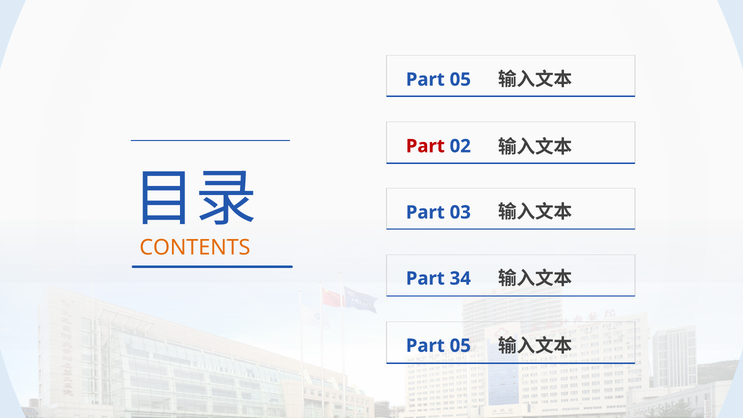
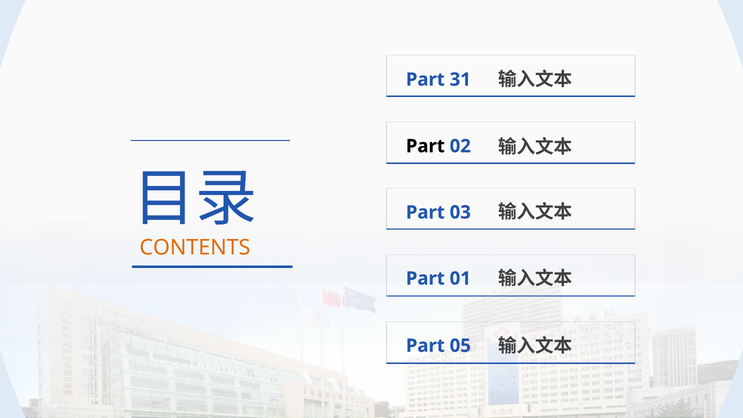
05 at (460, 80): 05 -> 31
Part at (425, 146) colour: red -> black
34: 34 -> 01
